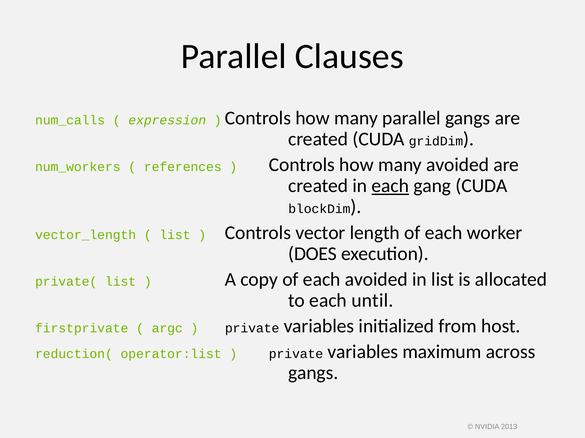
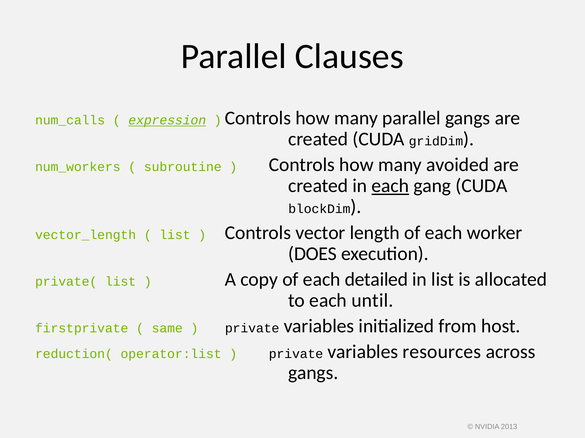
expression underline: none -> present
references: references -> subroutine
each avoided: avoided -> detailed
argc: argc -> same
maximum: maximum -> resources
